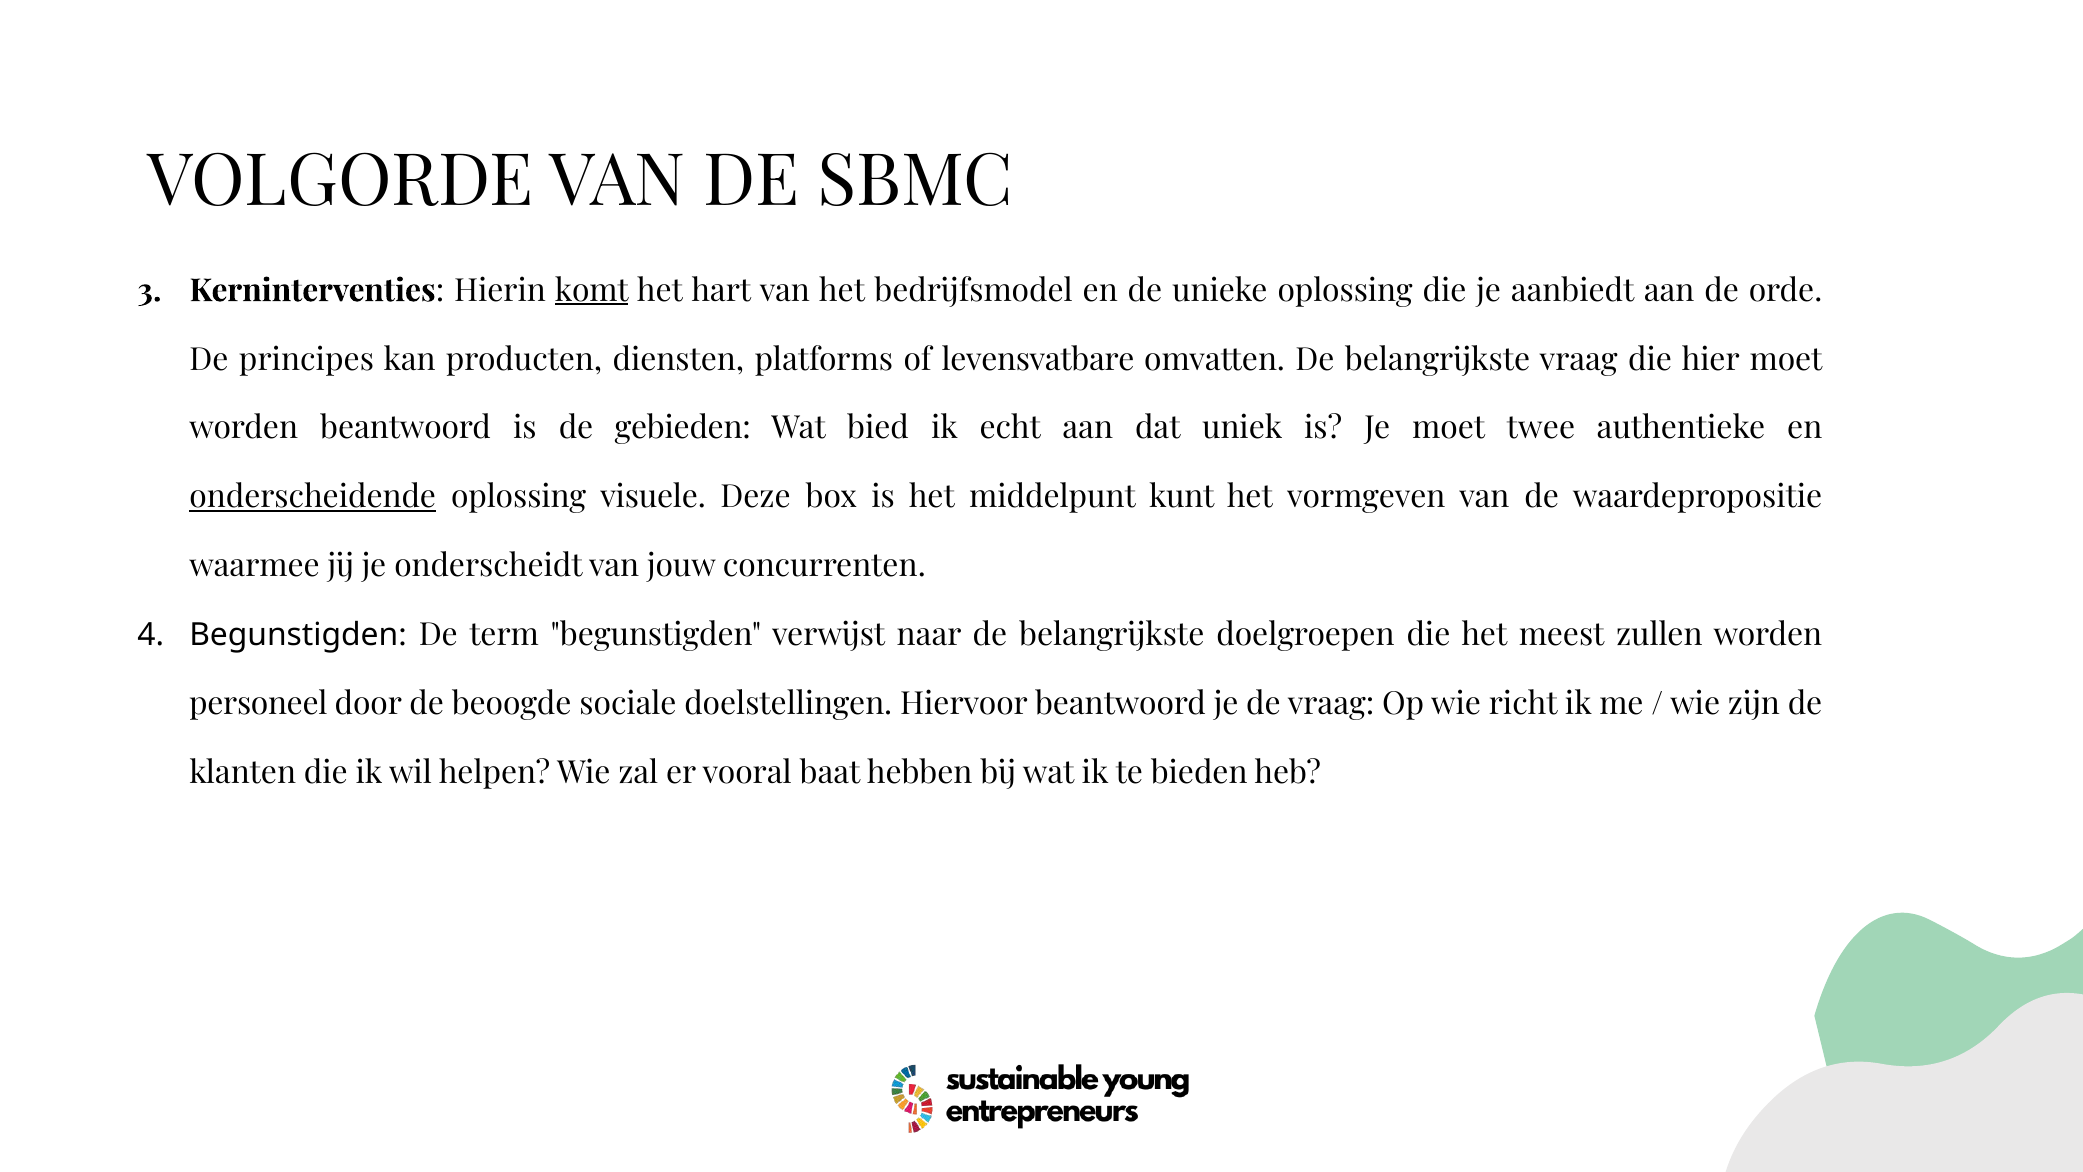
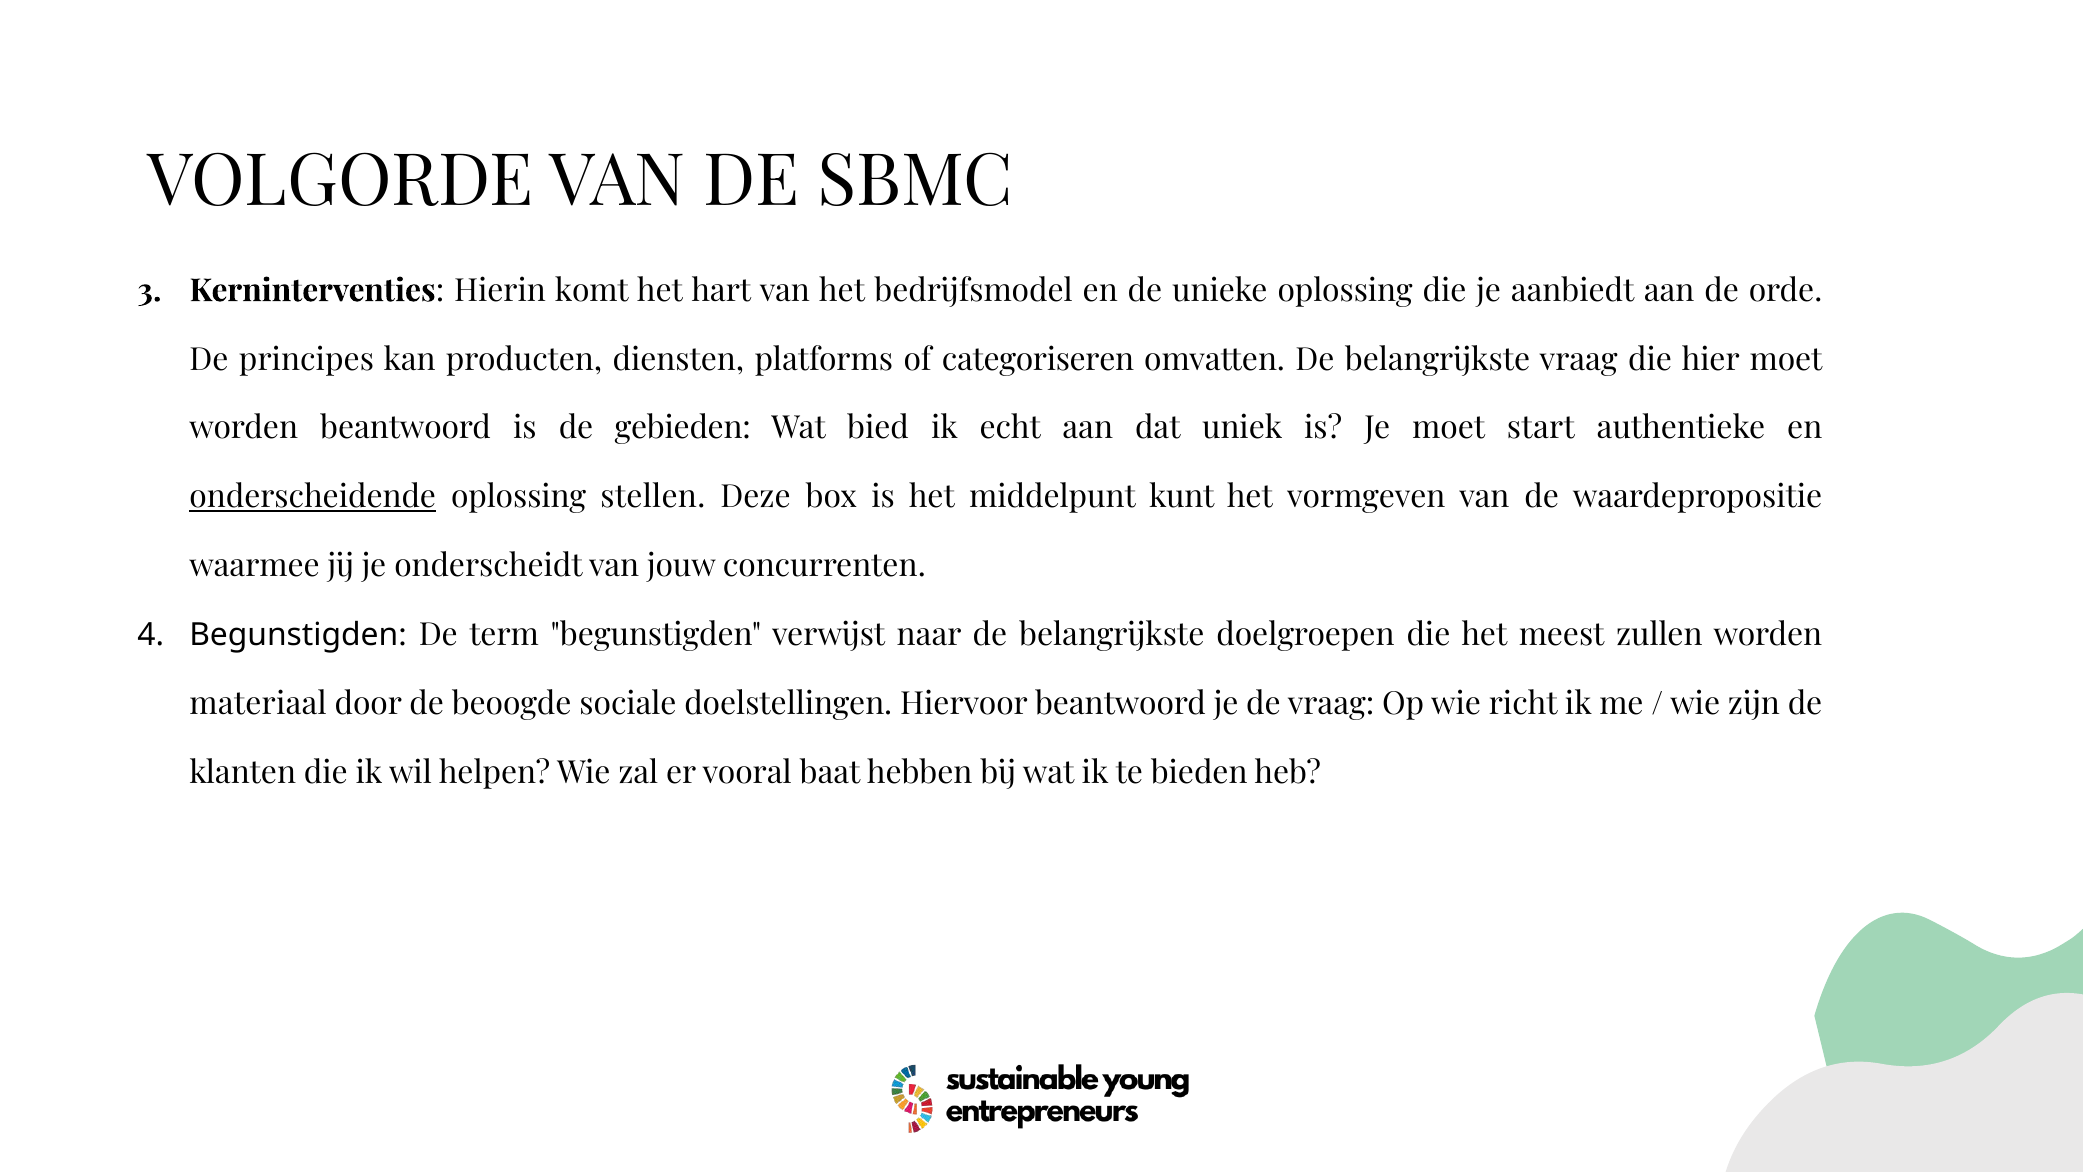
komt underline: present -> none
levensvatbare: levensvatbare -> categoriseren
twee: twee -> start
visuele: visuele -> stellen
personeel: personeel -> materiaal
